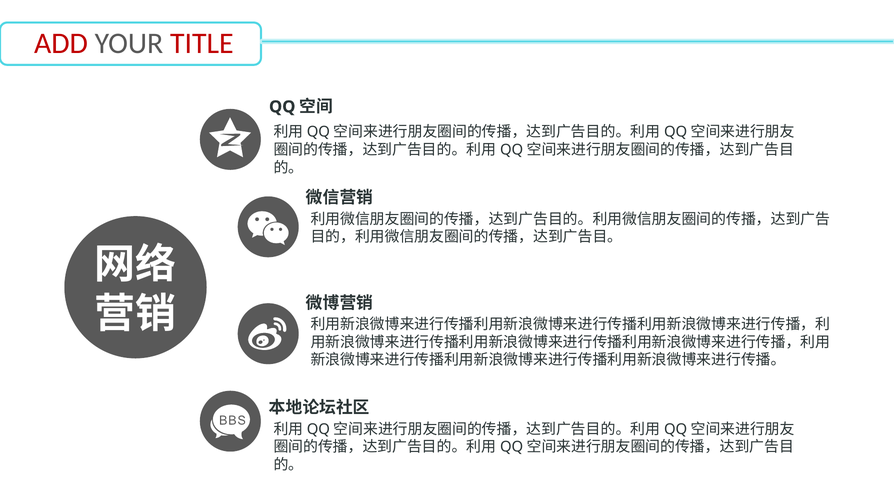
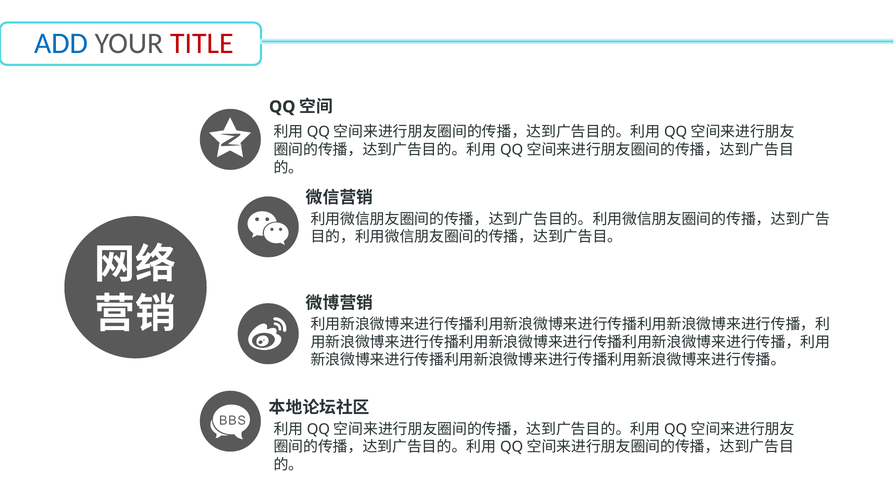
ADD colour: red -> blue
